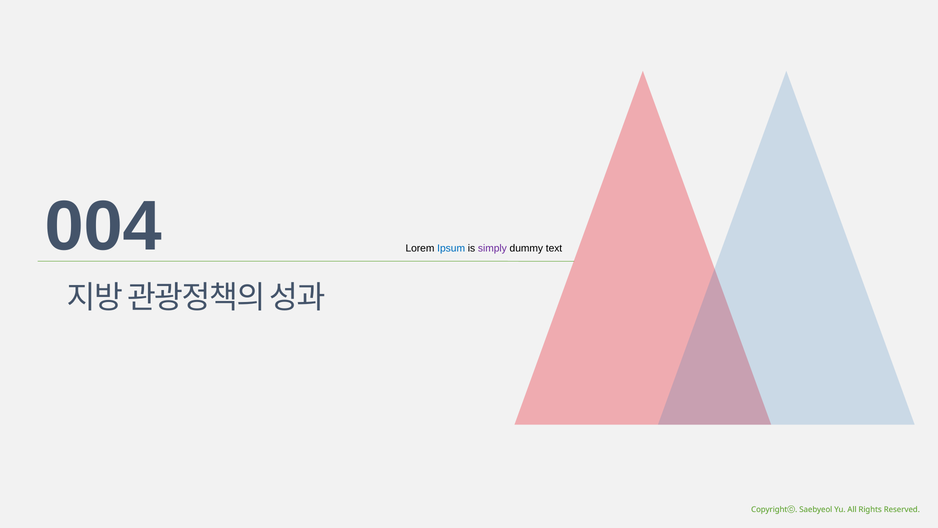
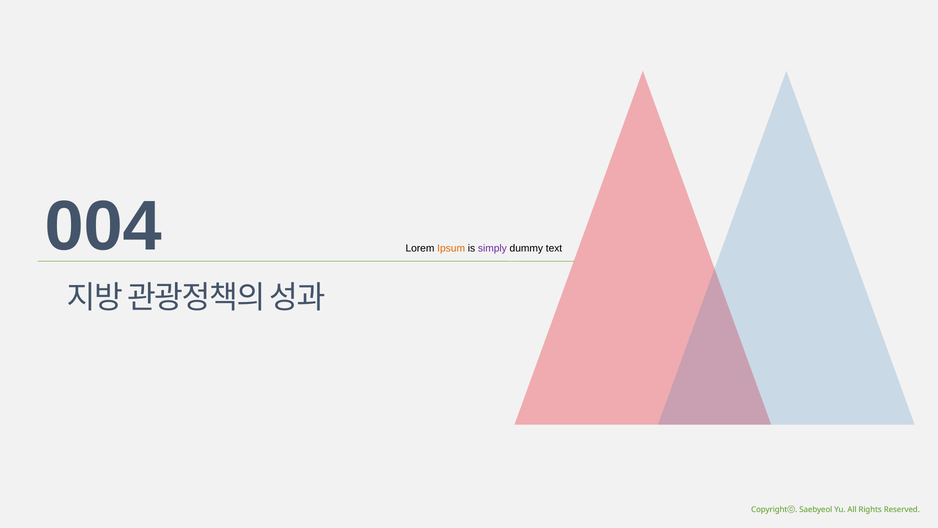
Ipsum colour: blue -> orange
